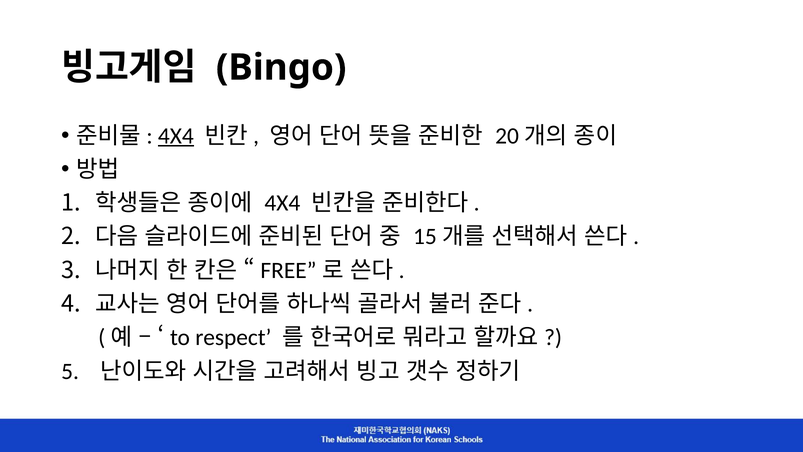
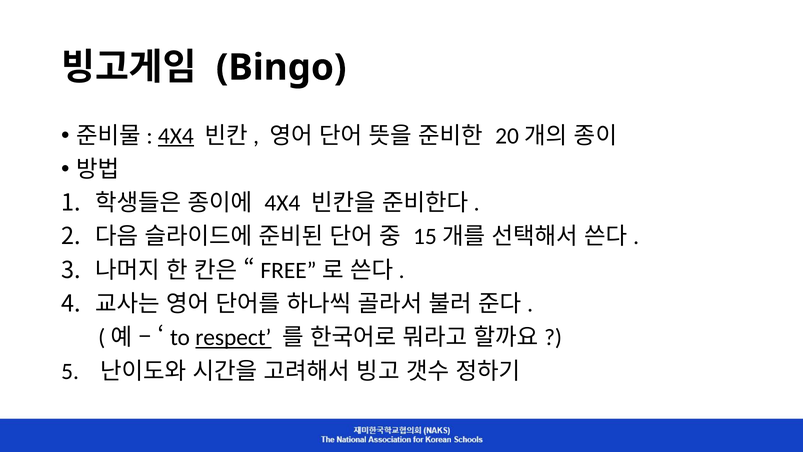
respect underline: none -> present
